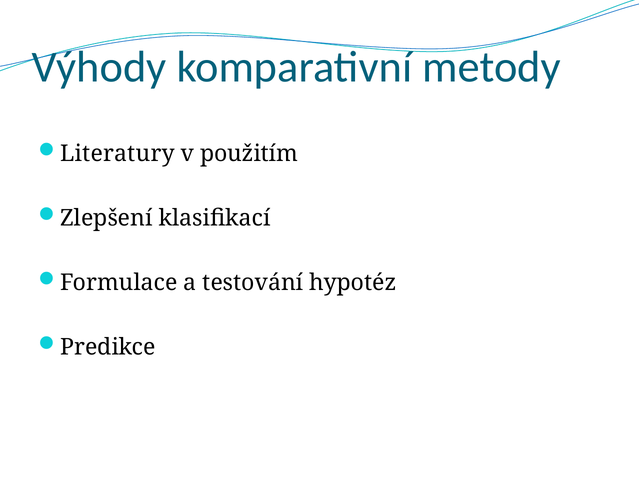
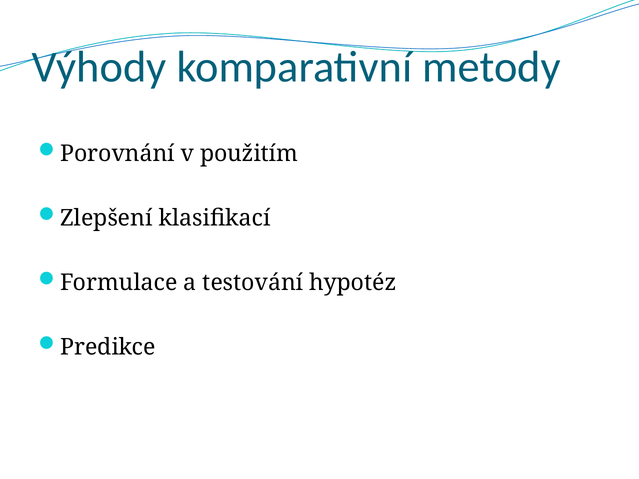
Literatury: Literatury -> Porovnání
